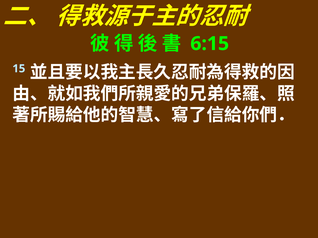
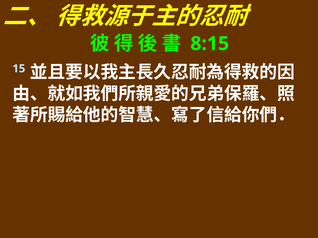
6:15: 6:15 -> 8:15
